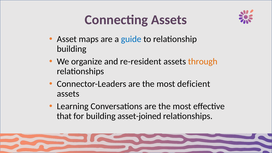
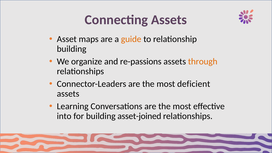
guide colour: blue -> orange
re-resident: re-resident -> re-passions
that: that -> into
